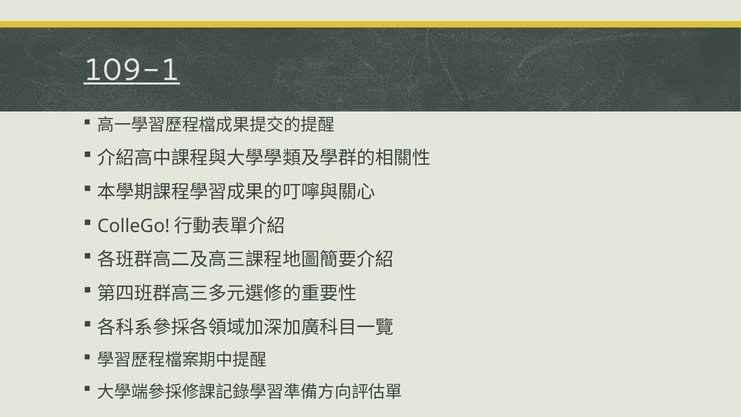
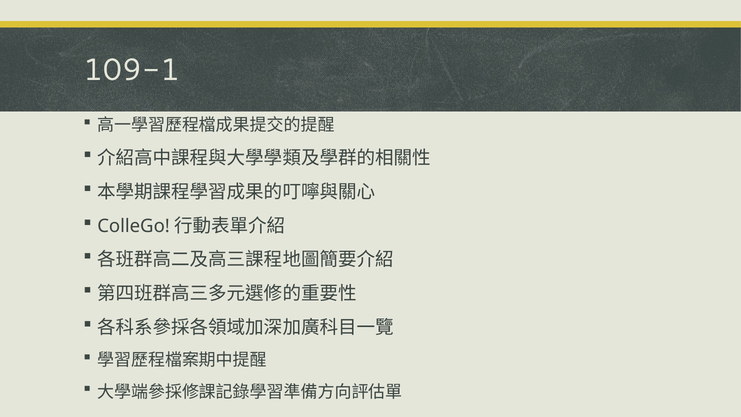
109-1 underline: present -> none
